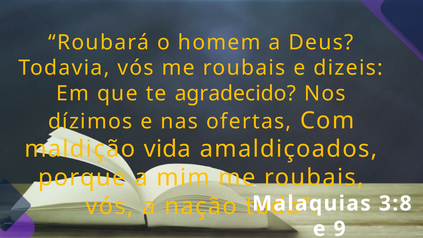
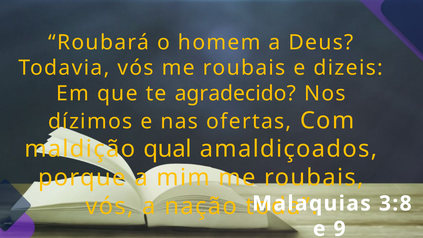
vida: vida -> qual
